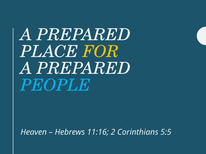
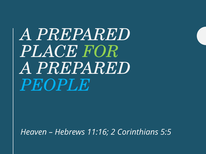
FOR colour: yellow -> light green
